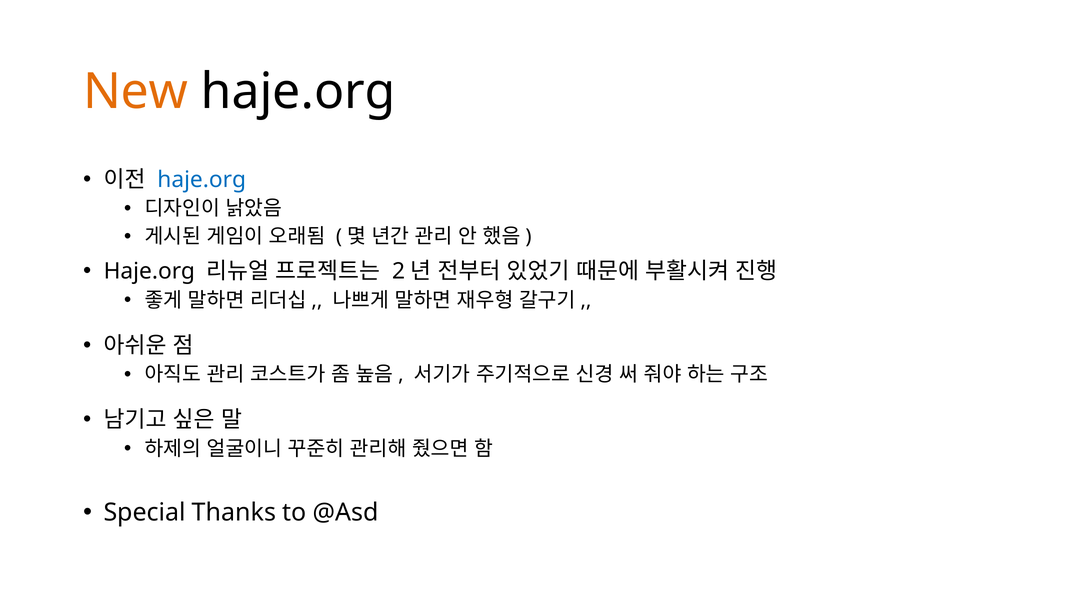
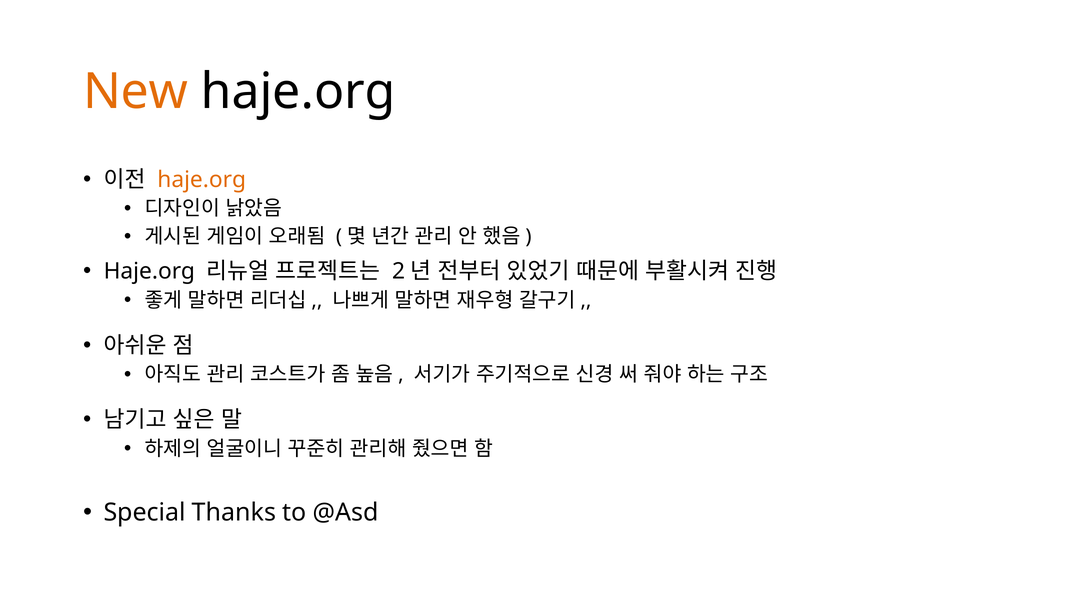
haje.org at (202, 180) colour: blue -> orange
